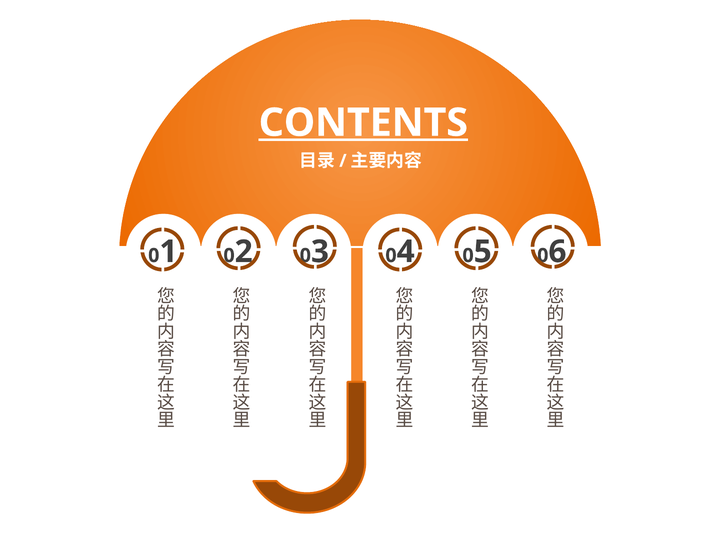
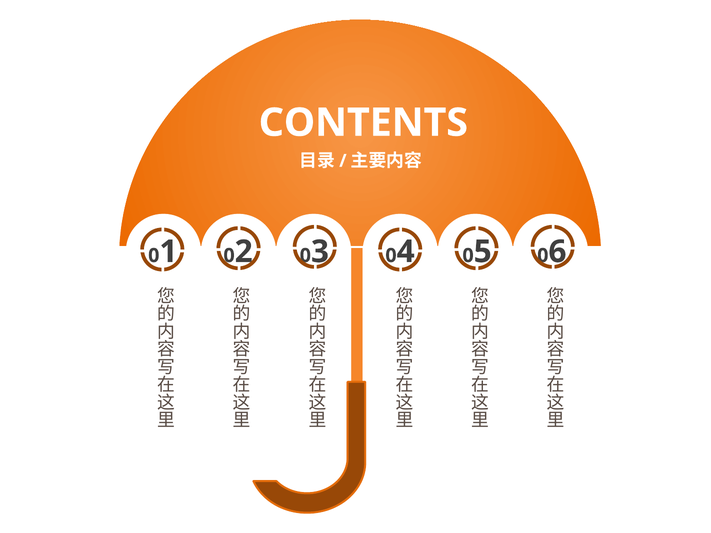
CONTENTS underline: present -> none
